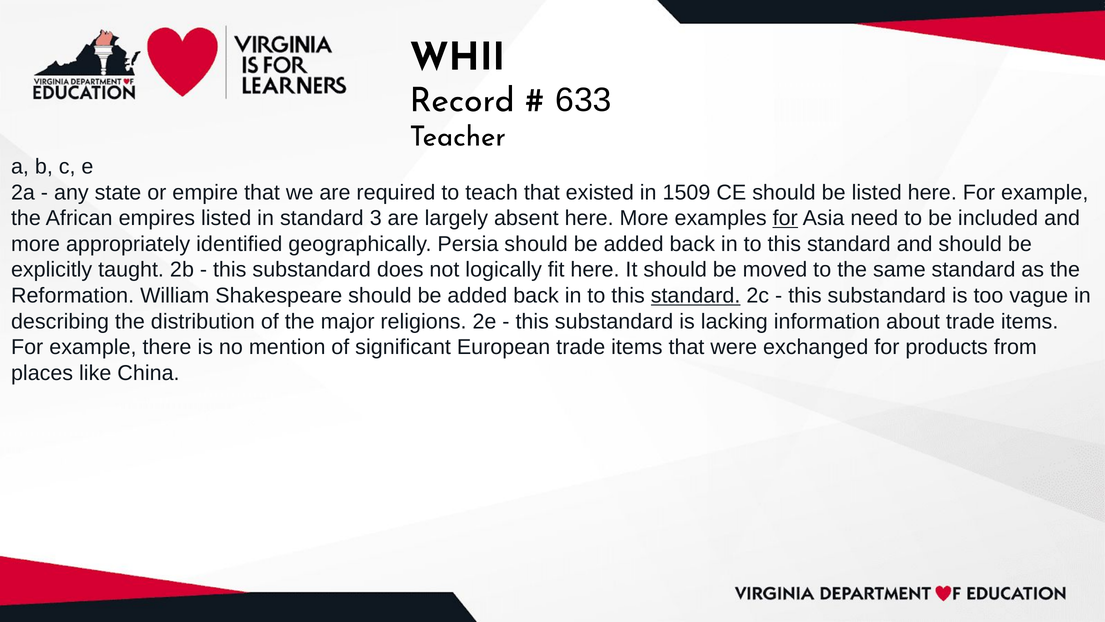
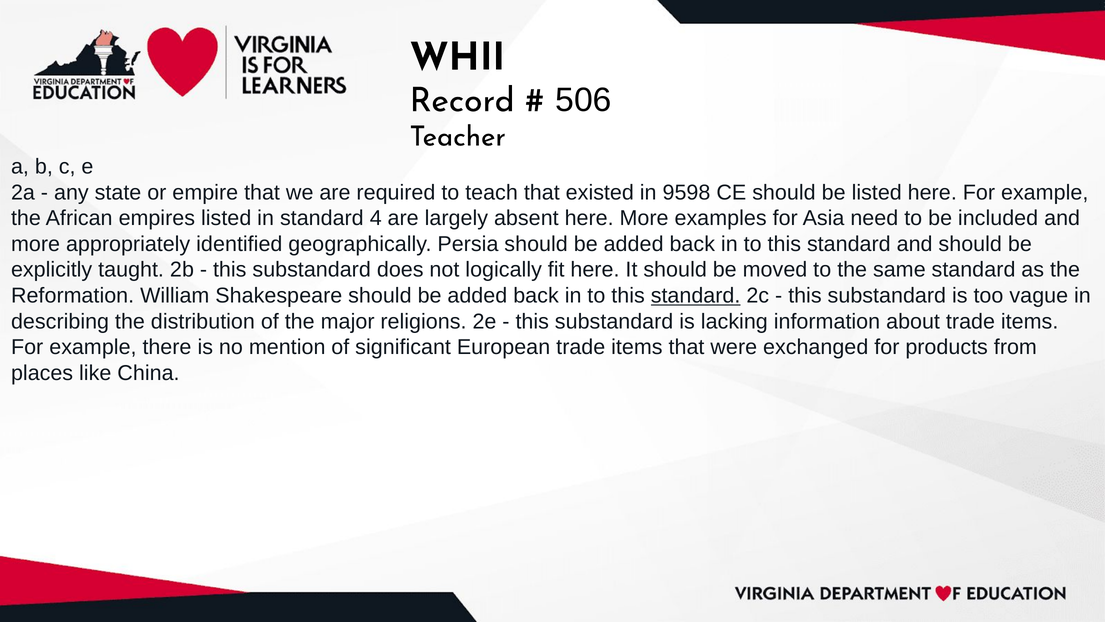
633: 633 -> 506
1509: 1509 -> 9598
3: 3 -> 4
for at (785, 218) underline: present -> none
